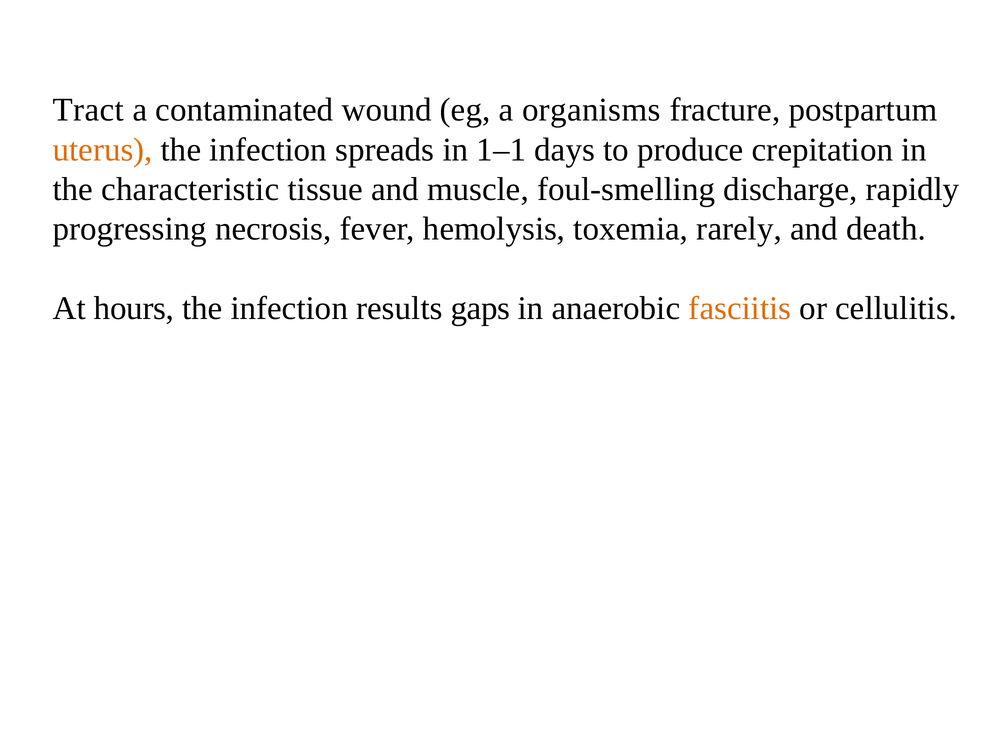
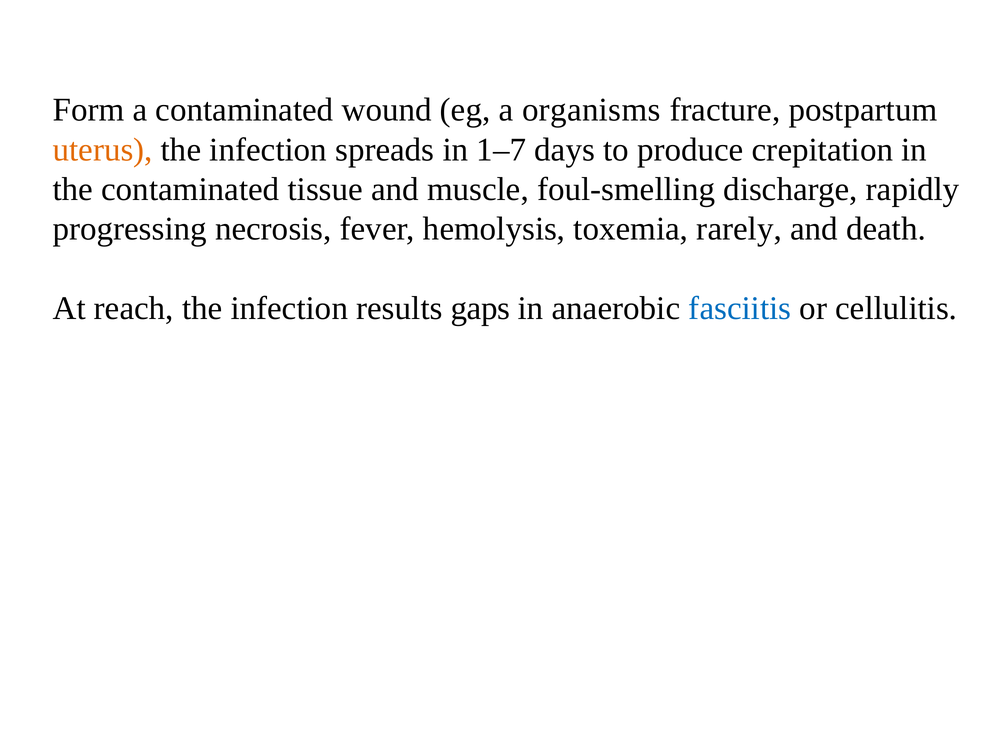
Tract: Tract -> Form
1–1: 1–1 -> 1–7
the characteristic: characteristic -> contaminated
hours: hours -> reach
fasciitis colour: orange -> blue
